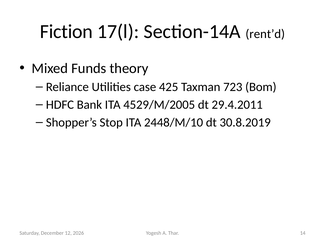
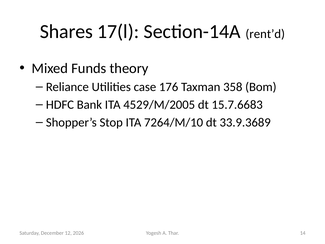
Fiction: Fiction -> Shares
425: 425 -> 176
723: 723 -> 358
29.4.2011: 29.4.2011 -> 15.7.6683
2448/M/10: 2448/M/10 -> 7264/M/10
30.8.2019: 30.8.2019 -> 33.9.3689
